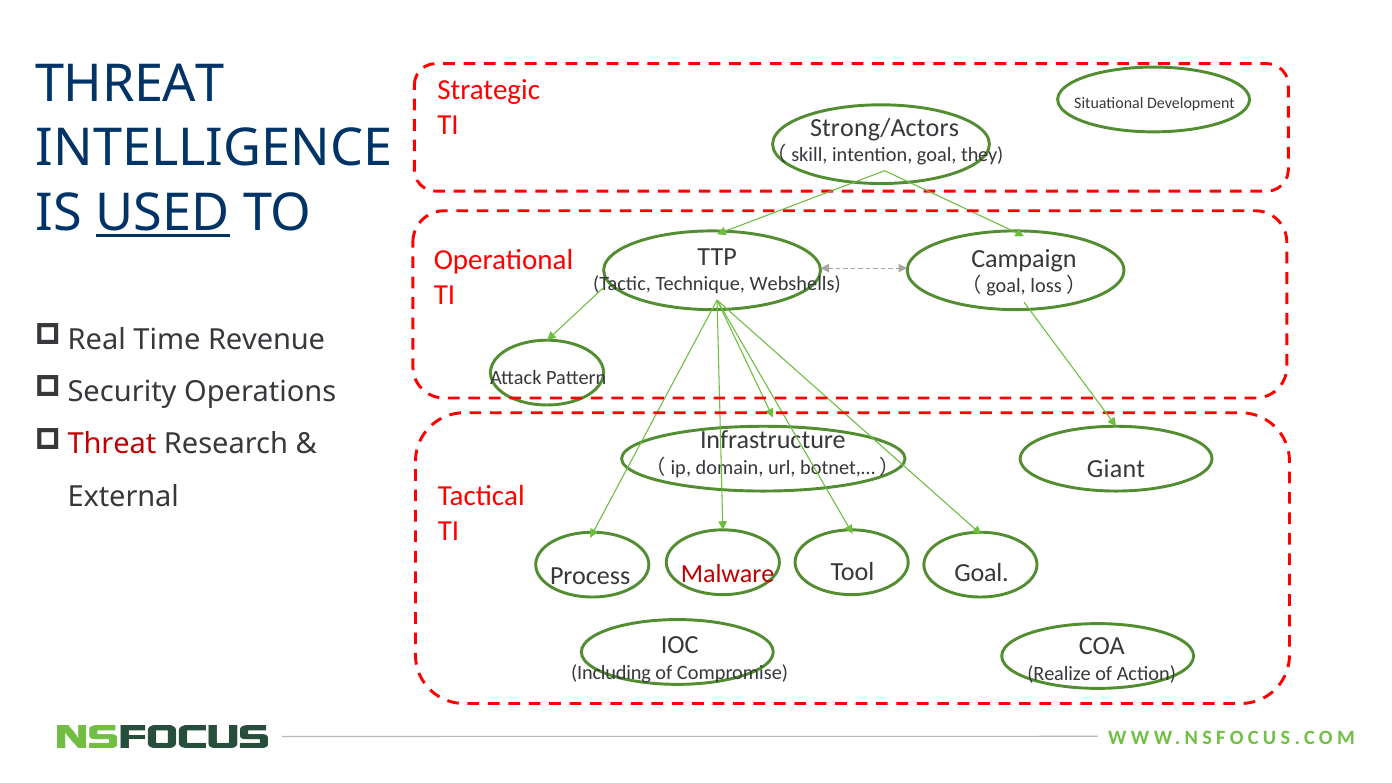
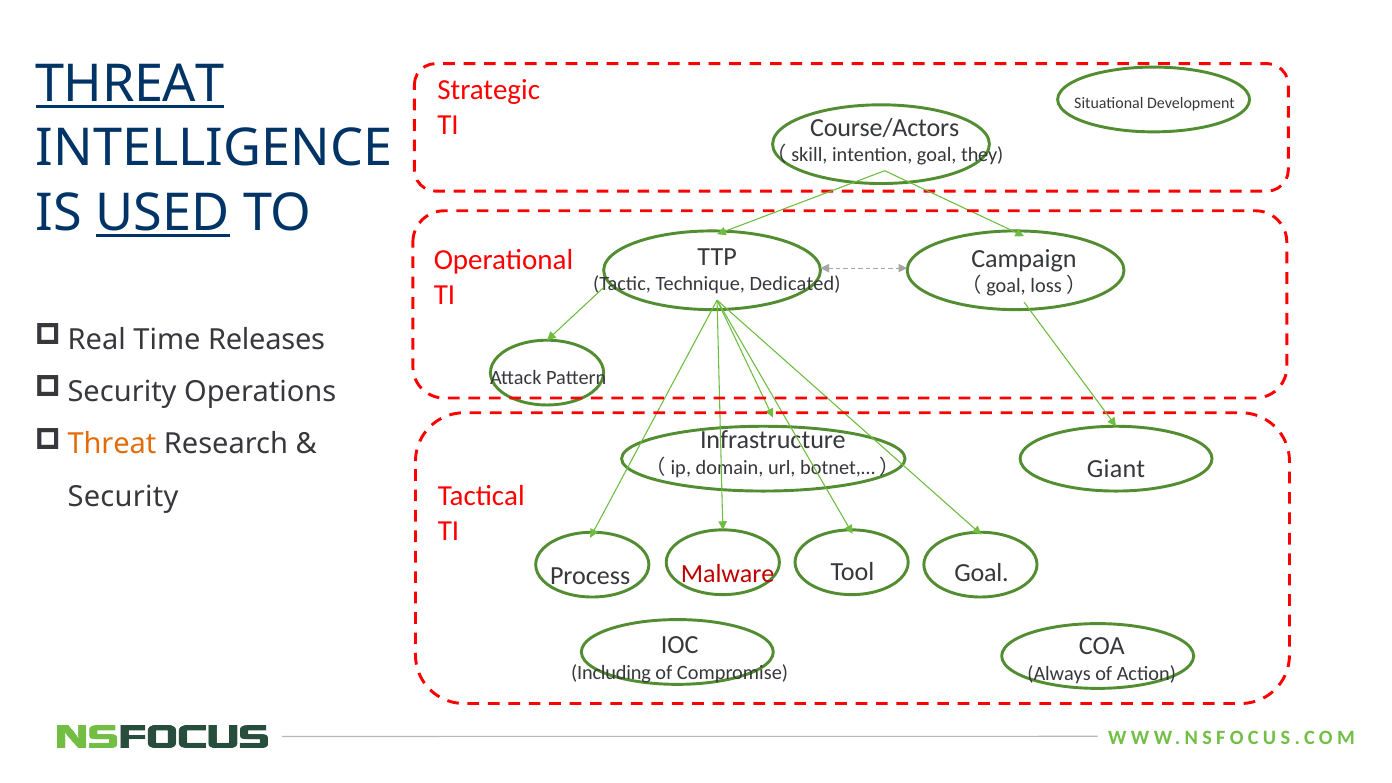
THREAT at (130, 84) underline: none -> present
Strong/Actors: Strong/Actors -> Course/Actors
Webshells: Webshells -> Dedicated
Revenue: Revenue -> Releases
Threat at (112, 444) colour: red -> orange
External at (123, 496): External -> Security
Realize: Realize -> Always
